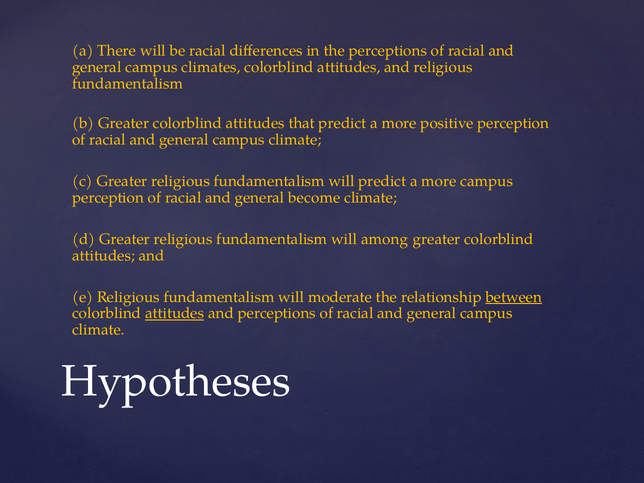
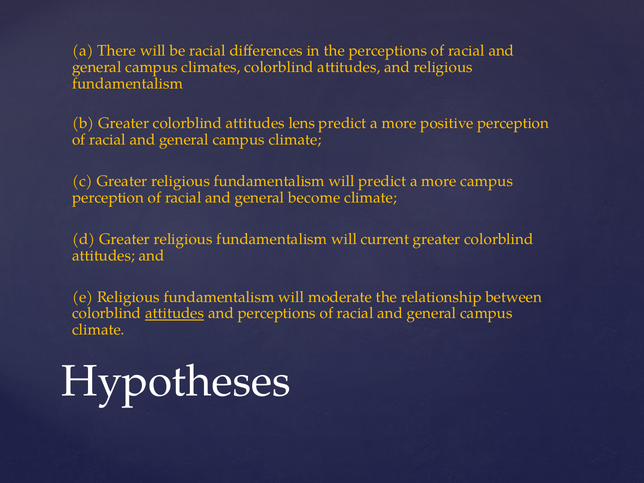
that: that -> lens
among: among -> current
between underline: present -> none
